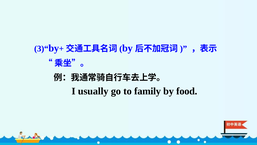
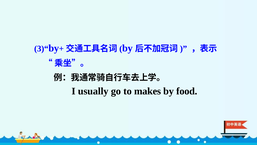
family: family -> makes
